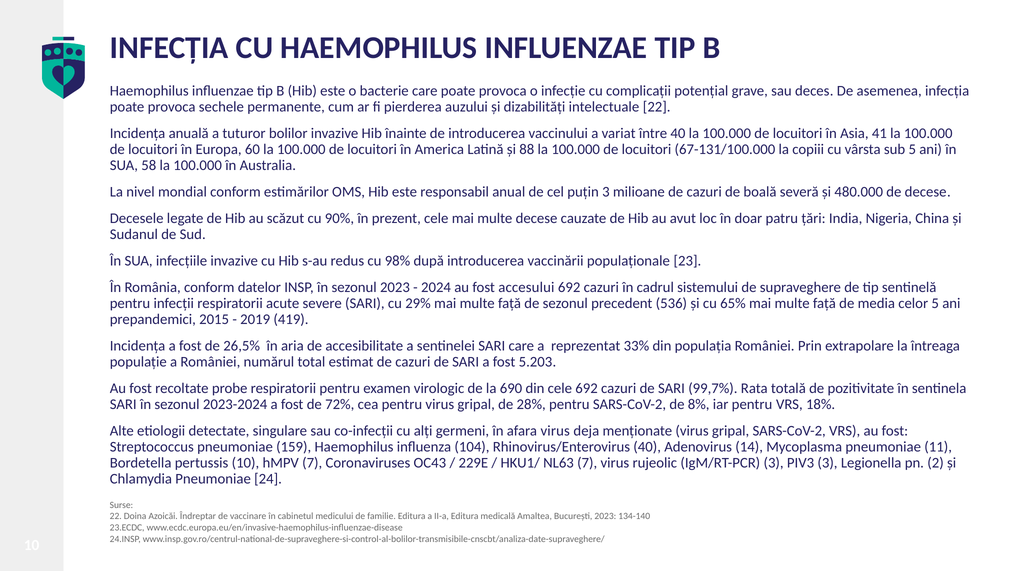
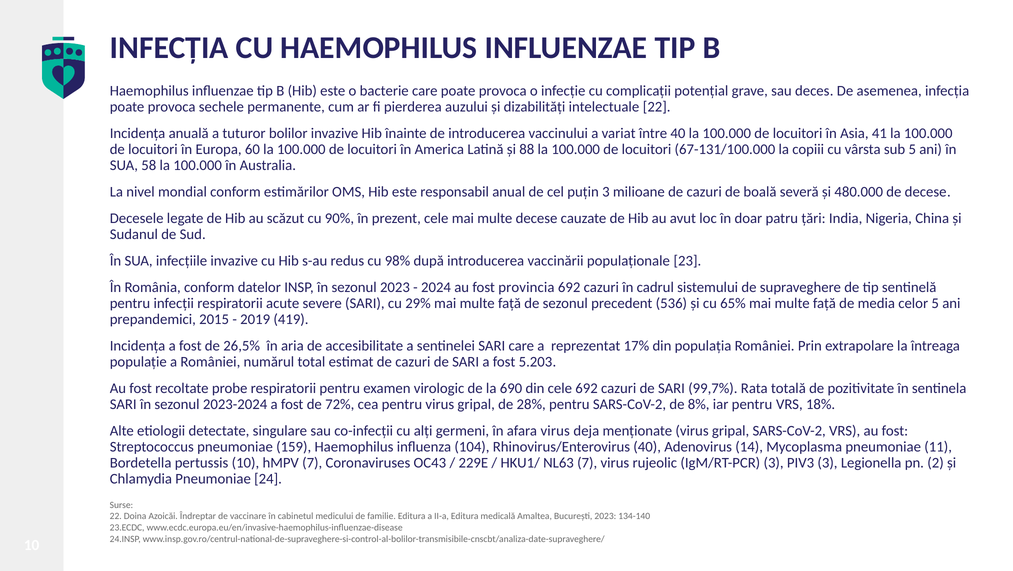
accesului: accesului -> provincia
33%: 33% -> 17%
